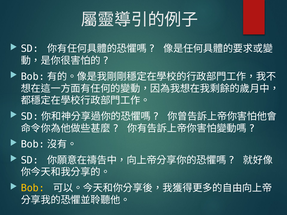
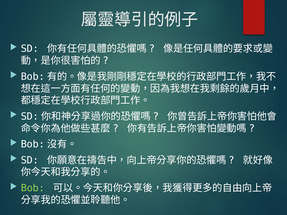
Bob colour: yellow -> light green
